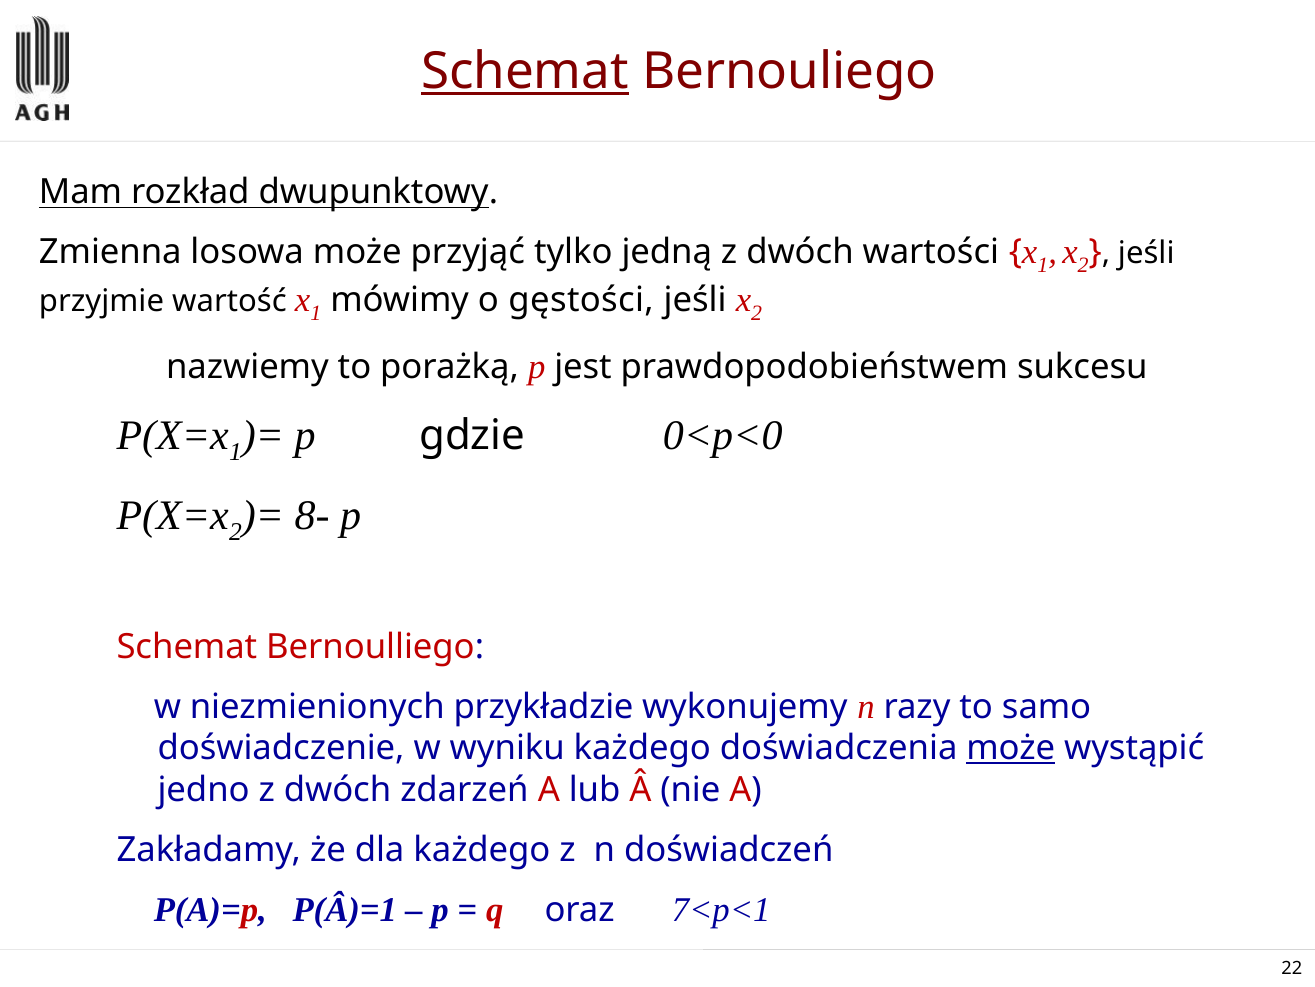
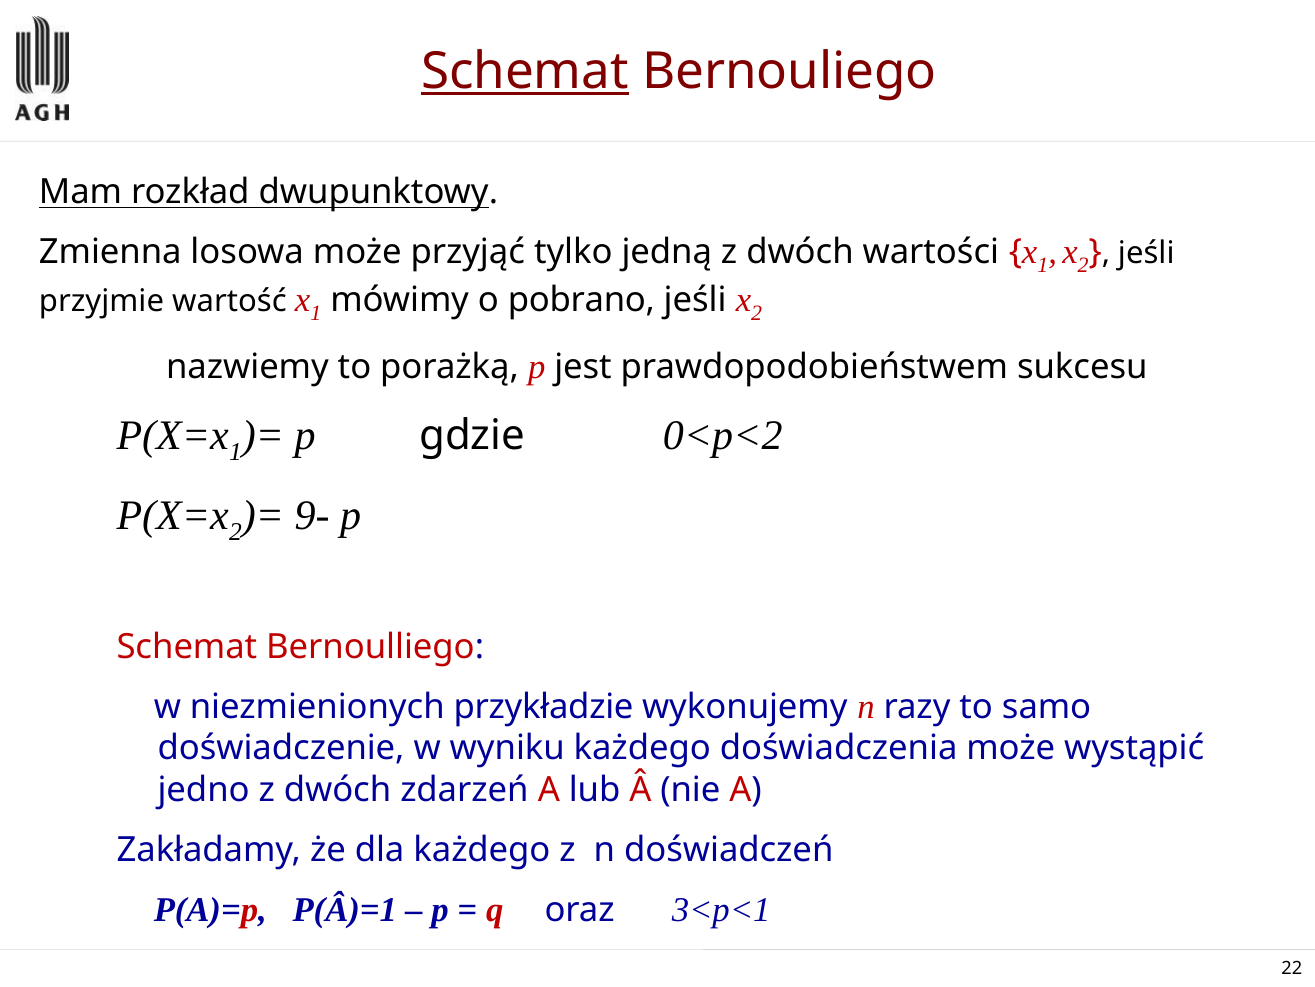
gęstości: gęstości -> pobrano
0<p<0: 0<p<0 -> 0<p<2
8-: 8- -> 9-
może at (1011, 748) underline: present -> none
7<p<1: 7<p<1 -> 3<p<1
